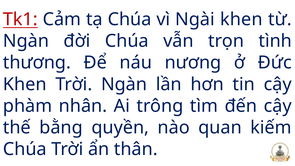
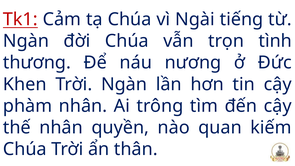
Ngài khen: khen -> tiếng
thế bằng: bằng -> nhân
